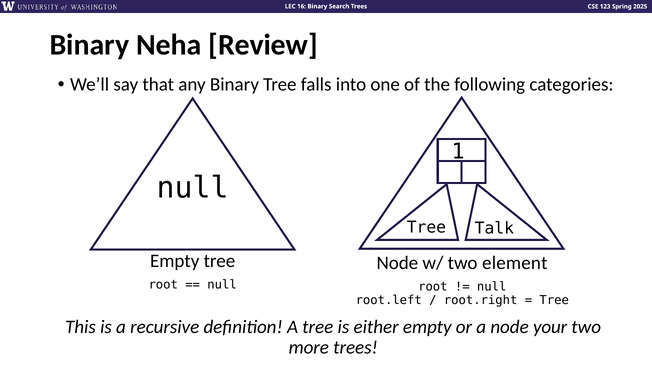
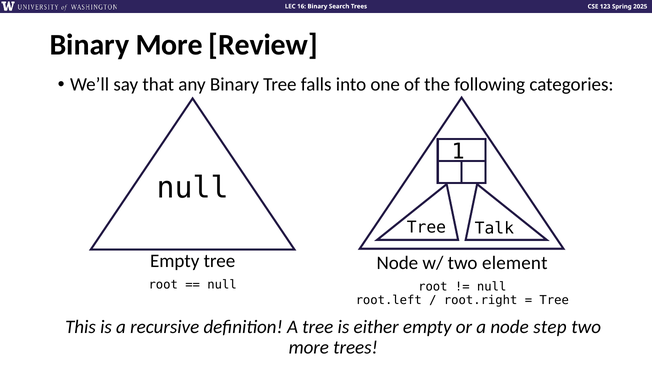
Binary Neha: Neha -> More
your: your -> step
